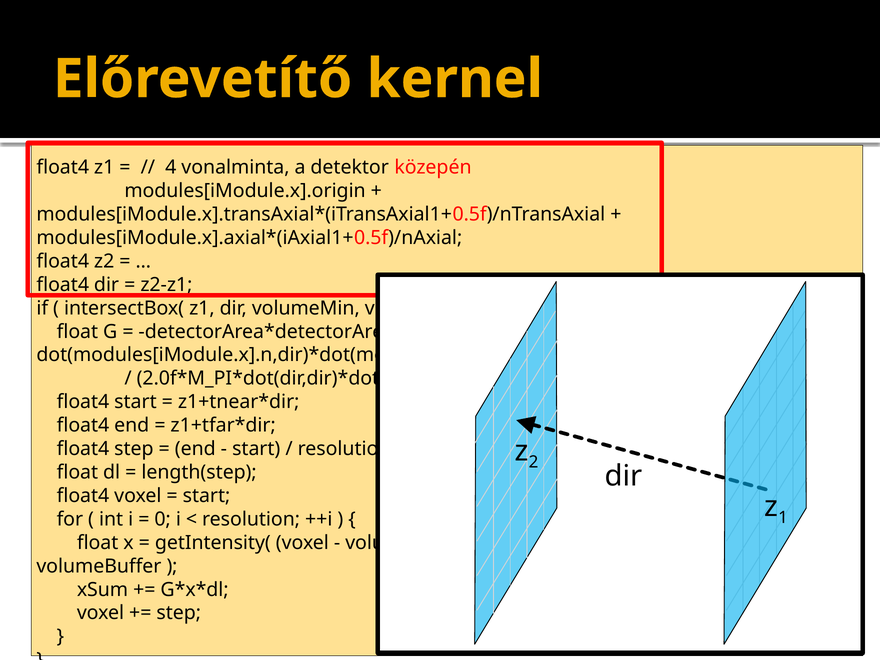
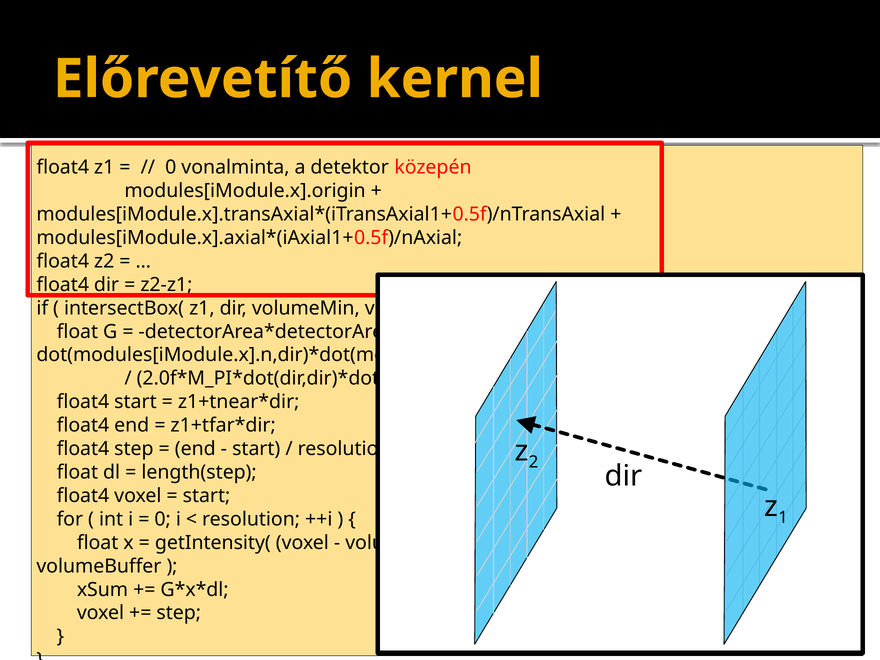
4 at (171, 167): 4 -> 0
